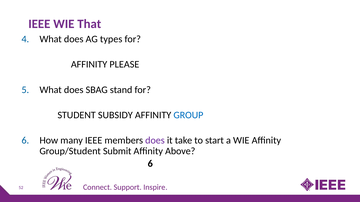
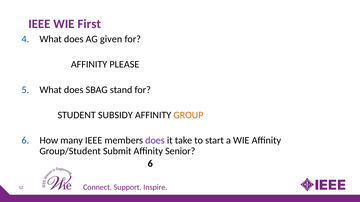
That: That -> First
types: types -> given
GROUP colour: blue -> orange
Above: Above -> Senior
